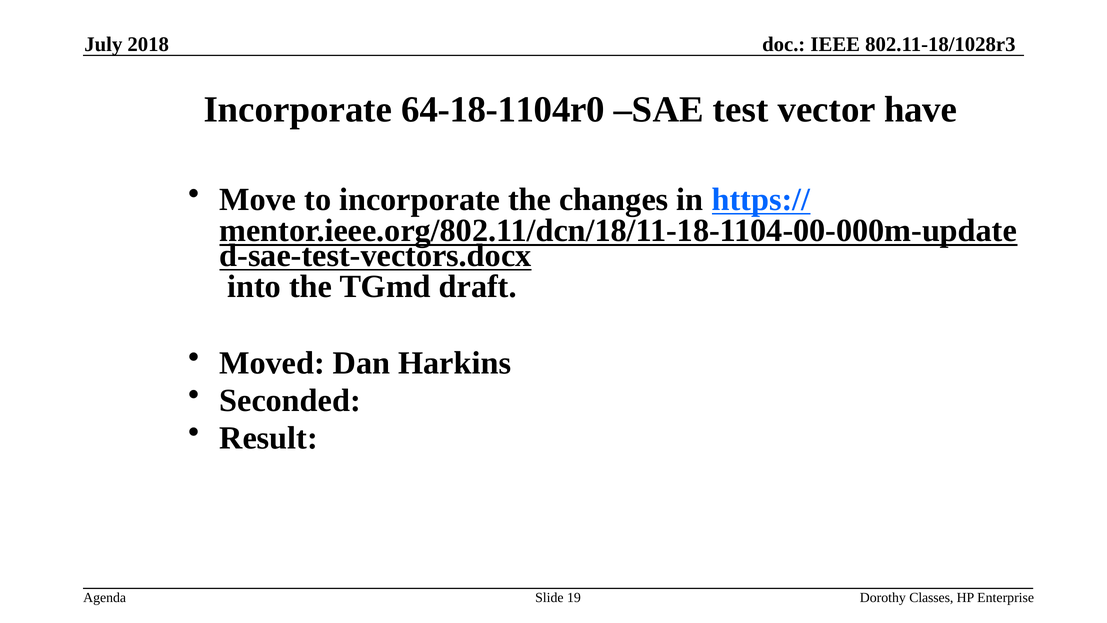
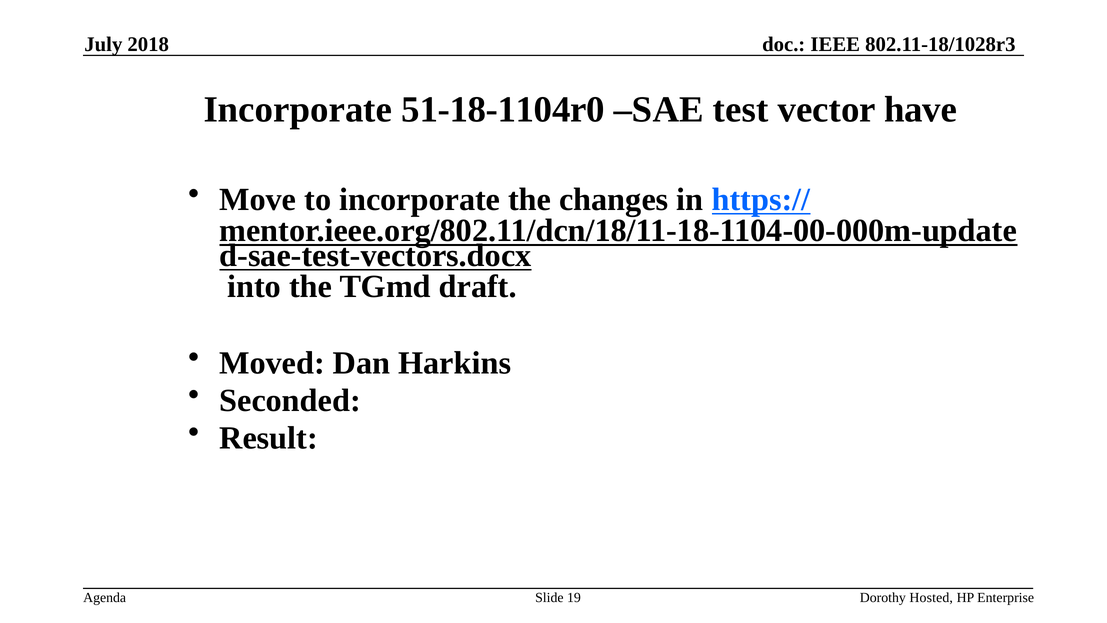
64-18-1104r0: 64-18-1104r0 -> 51-18-1104r0
Classes: Classes -> Hosted
